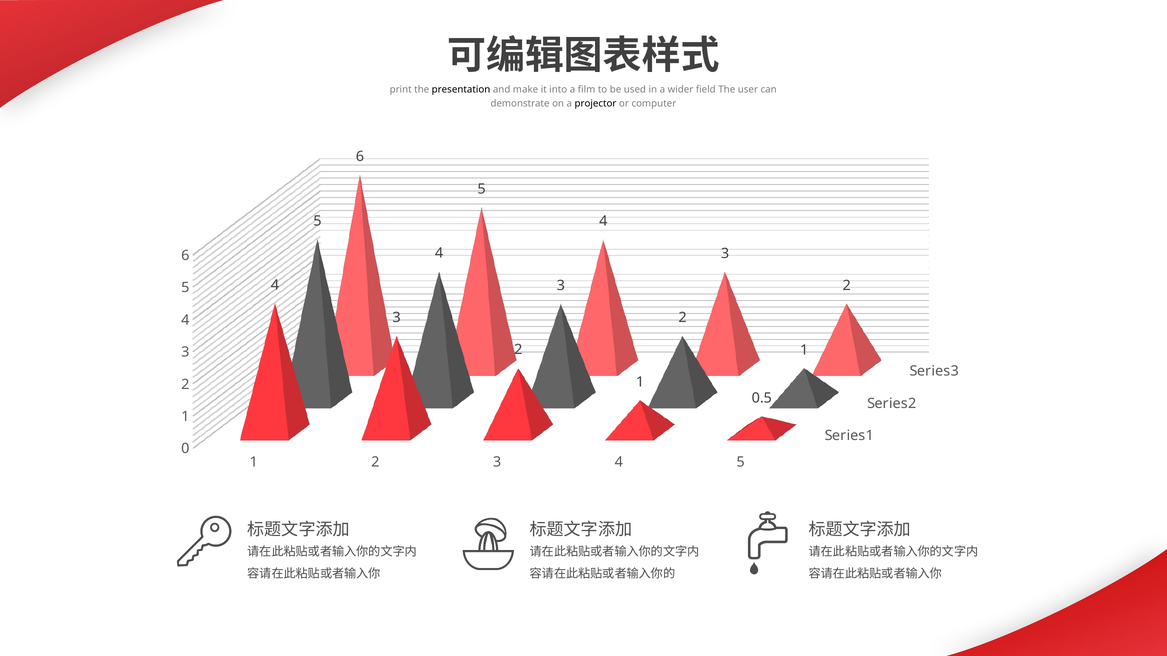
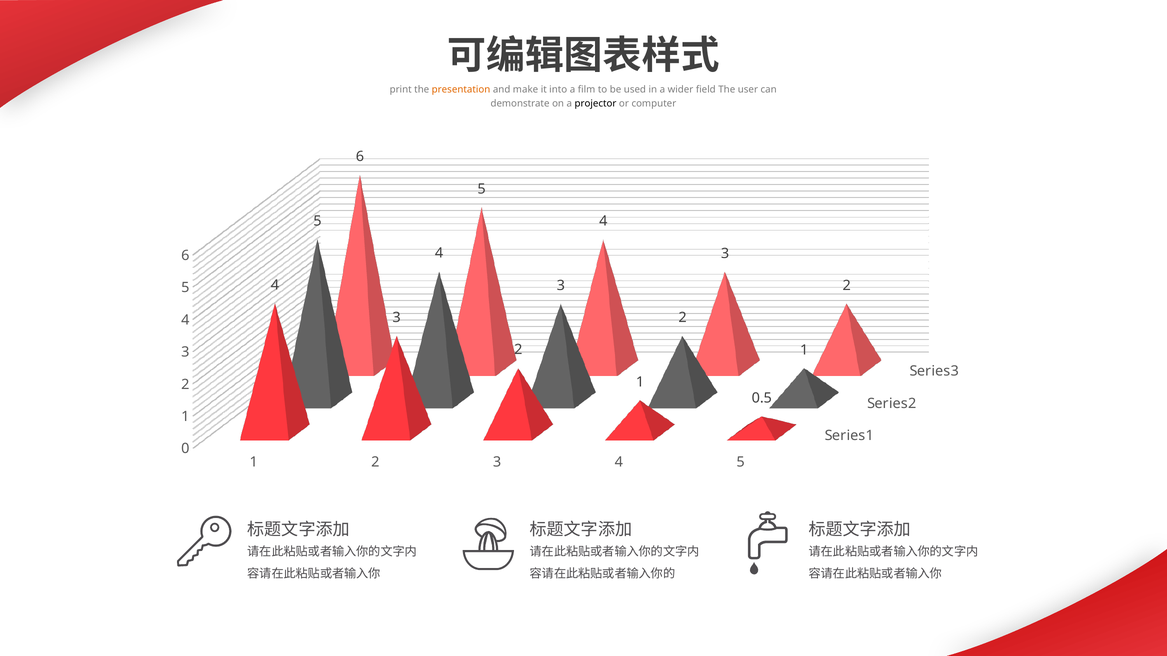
presentation colour: black -> orange
